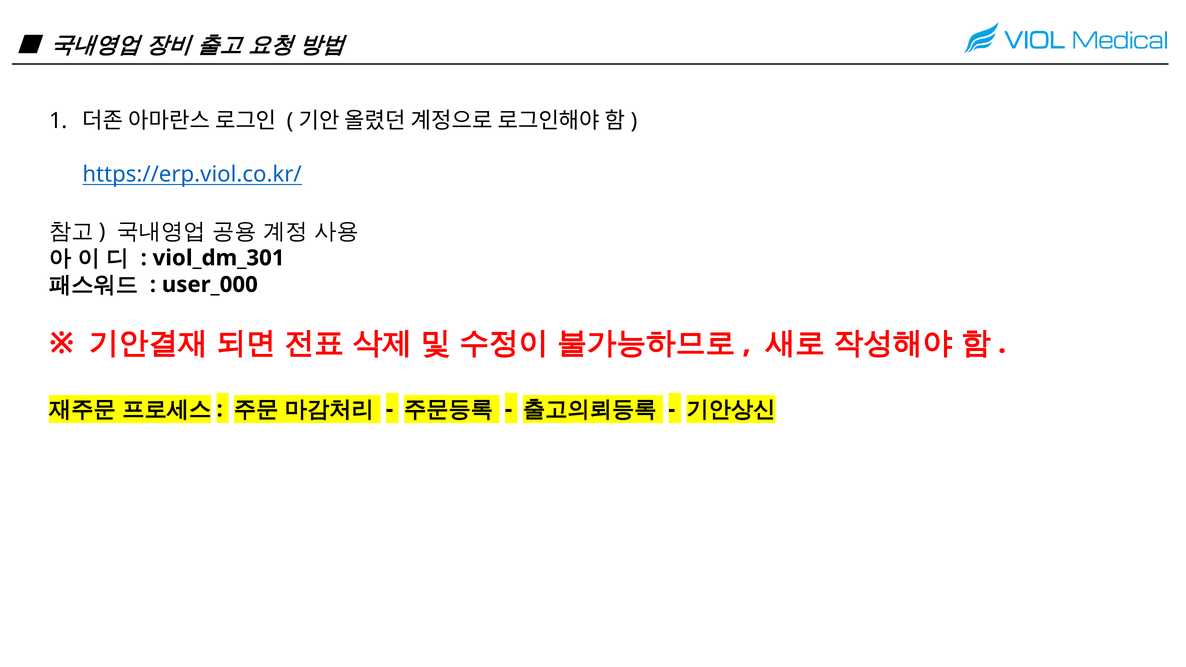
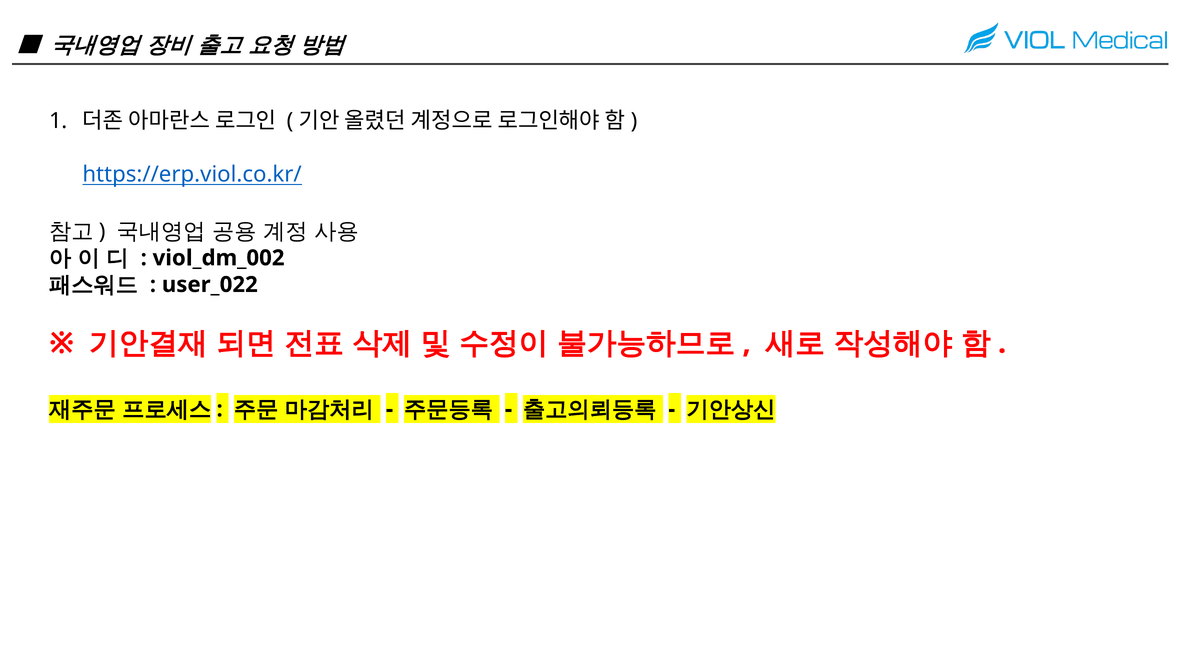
viol_dm_301: viol_dm_301 -> viol_dm_002
user_000: user_000 -> user_022
